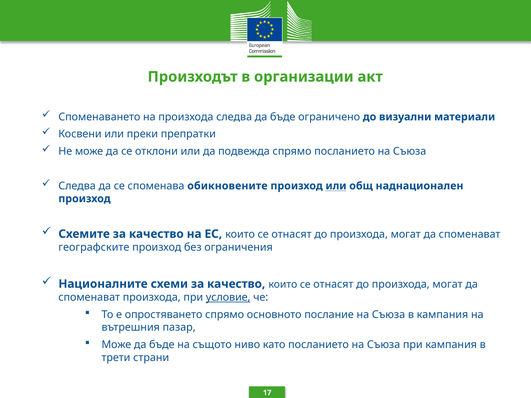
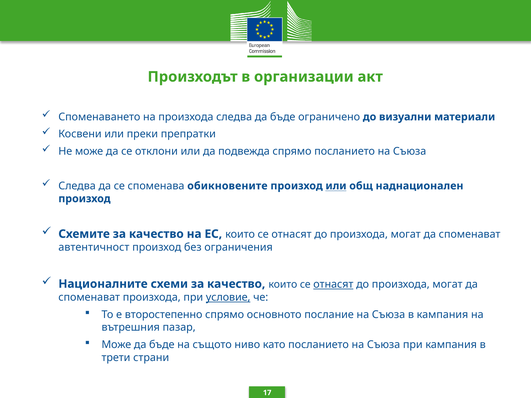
географските: географските -> автентичност
отнасят at (333, 284) underline: none -> present
опростяването: опростяването -> второстепенно
